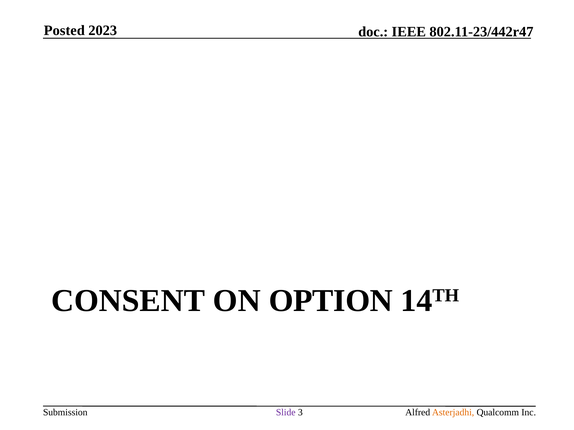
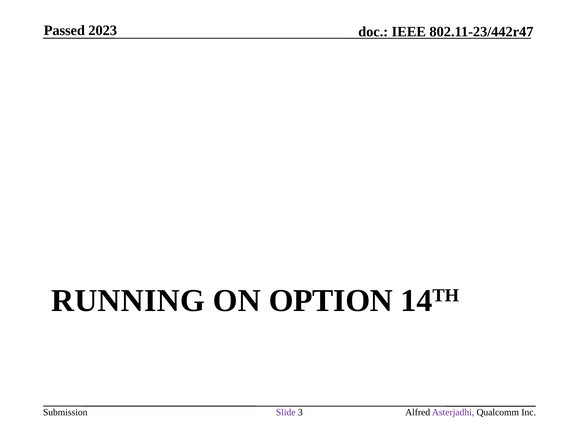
Posted: Posted -> Passed
CONSENT: CONSENT -> RUNNING
Asterjadhi colour: orange -> purple
